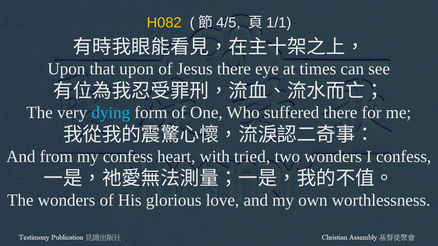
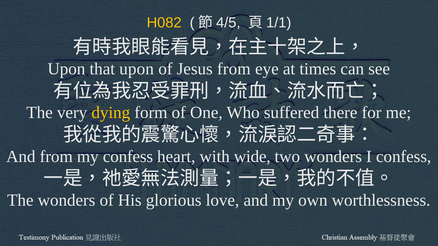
Jesus there: there -> from
dying colour: light blue -> yellow
tried: tried -> wide
